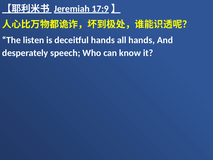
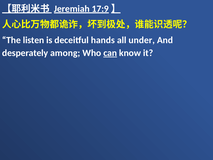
all hands: hands -> under
speech: speech -> among
can underline: none -> present
